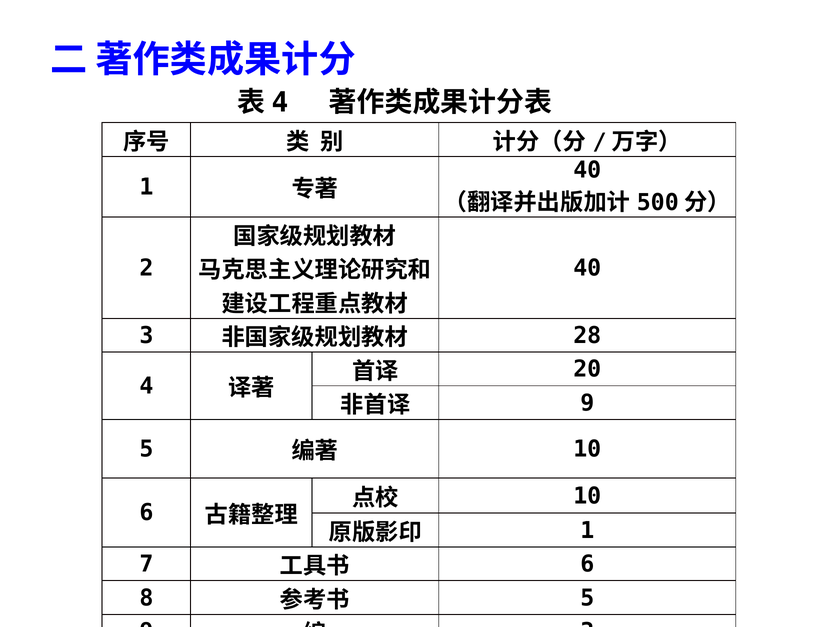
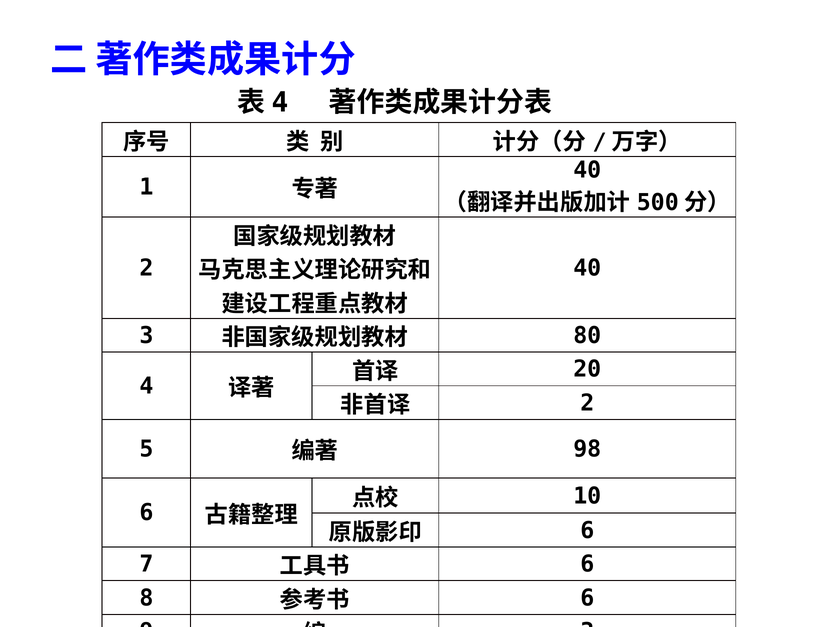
28: 28 -> 80
9 at (587, 403): 9 -> 2
10 at (587, 449): 10 -> 98
1 at (587, 530): 1 -> 6
5 at (587, 598): 5 -> 6
